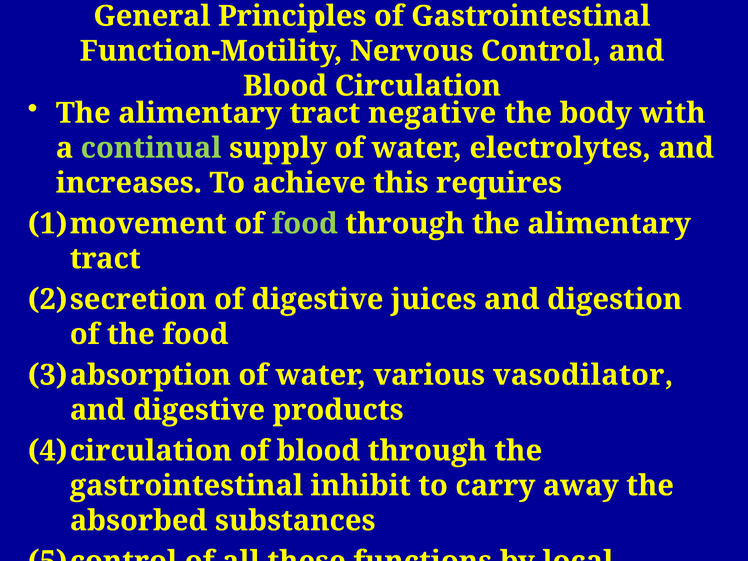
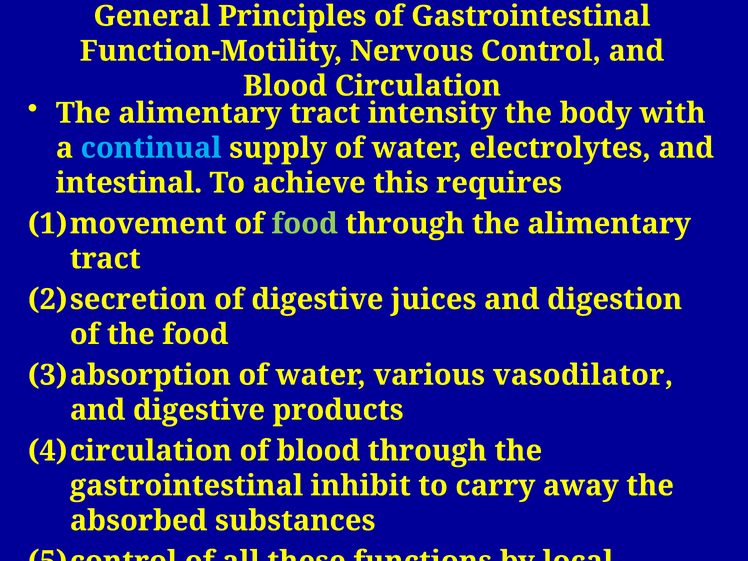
negative: negative -> intensity
continual colour: light green -> light blue
increases: increases -> intestinal
